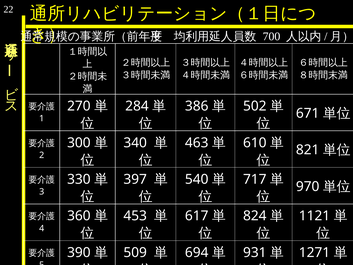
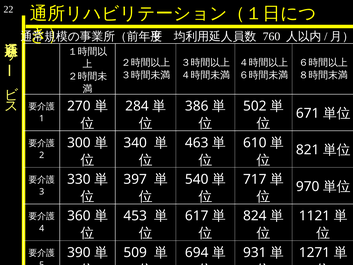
700: 700 -> 760
